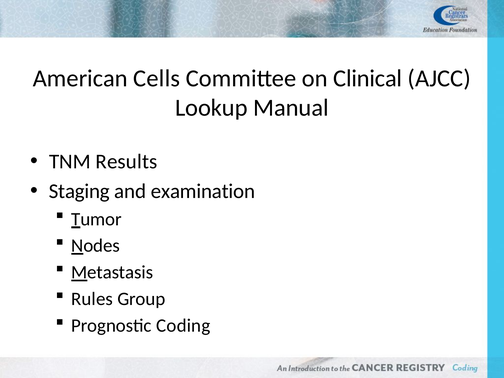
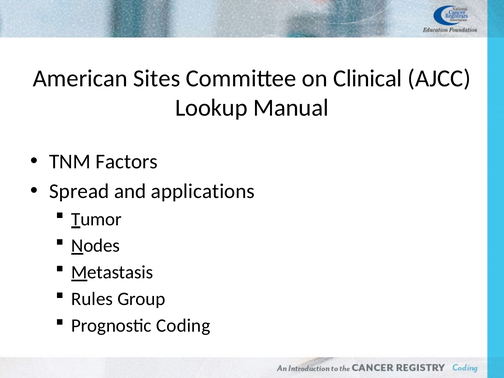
Cells: Cells -> Sites
Results: Results -> Factors
Staging: Staging -> Spread
examination: examination -> applications
